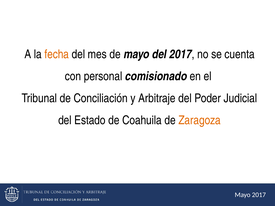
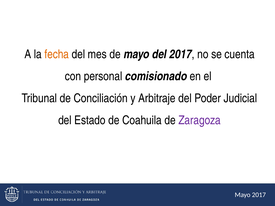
Zaragoza colour: orange -> purple
